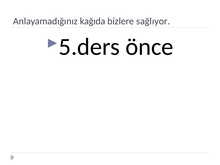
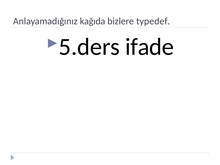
sağlıyor: sağlıyor -> typedef
önce: önce -> ifade
